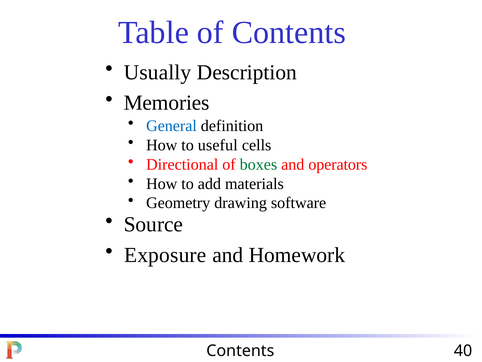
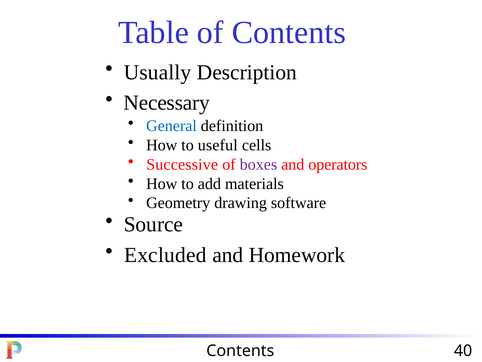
Memories: Memories -> Necessary
Directional: Directional -> Successive
boxes colour: green -> purple
Exposure: Exposure -> Excluded
